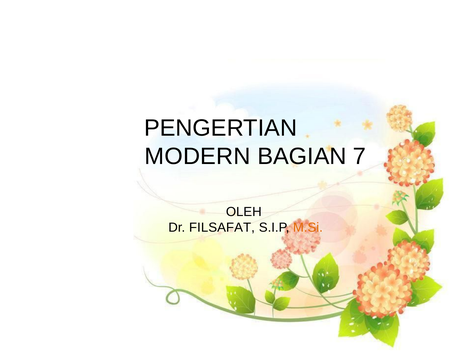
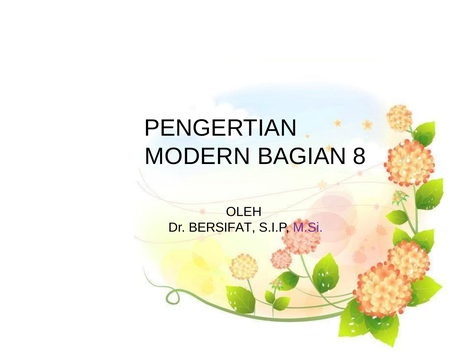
7: 7 -> 8
FILSAFAT: FILSAFAT -> BERSIFAT
M.Si colour: orange -> purple
